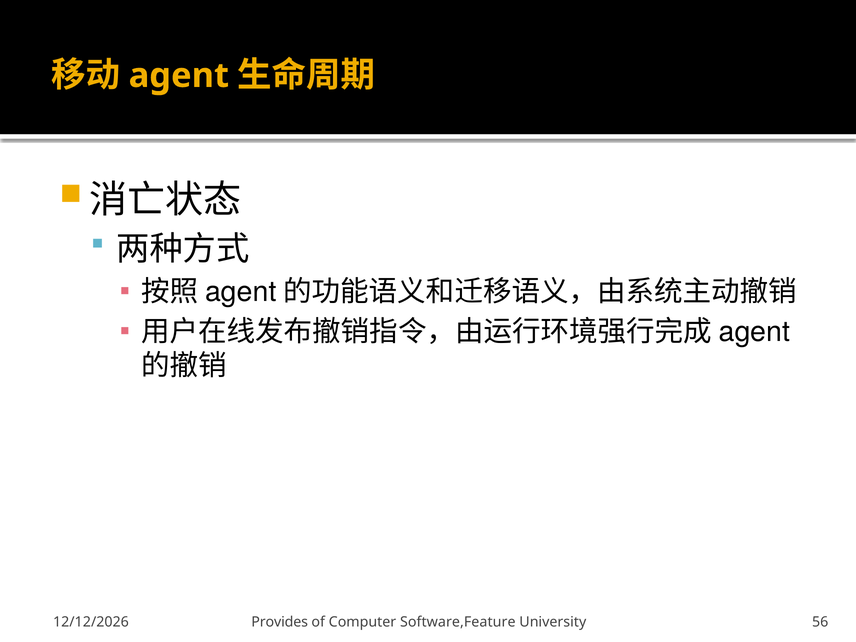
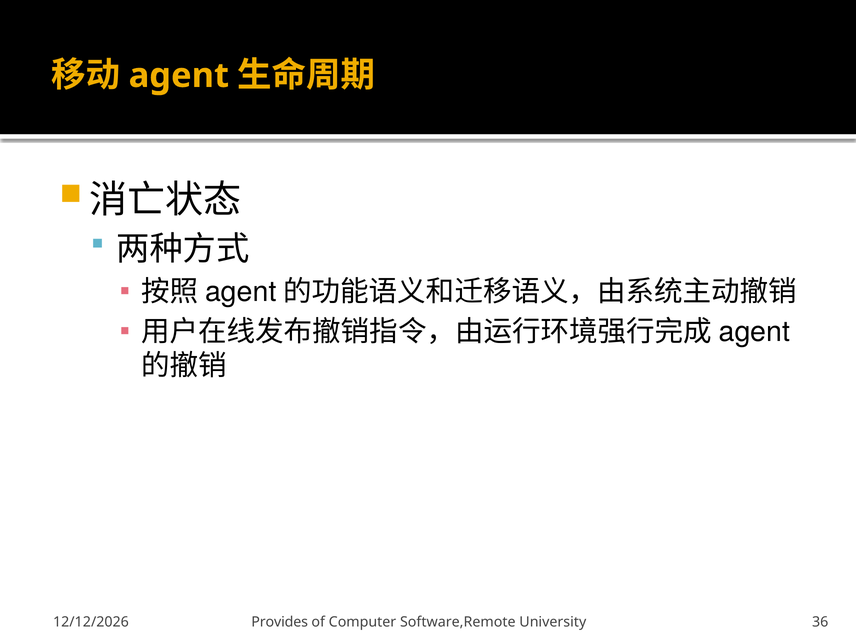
Software,Feature: Software,Feature -> Software,Remote
56: 56 -> 36
